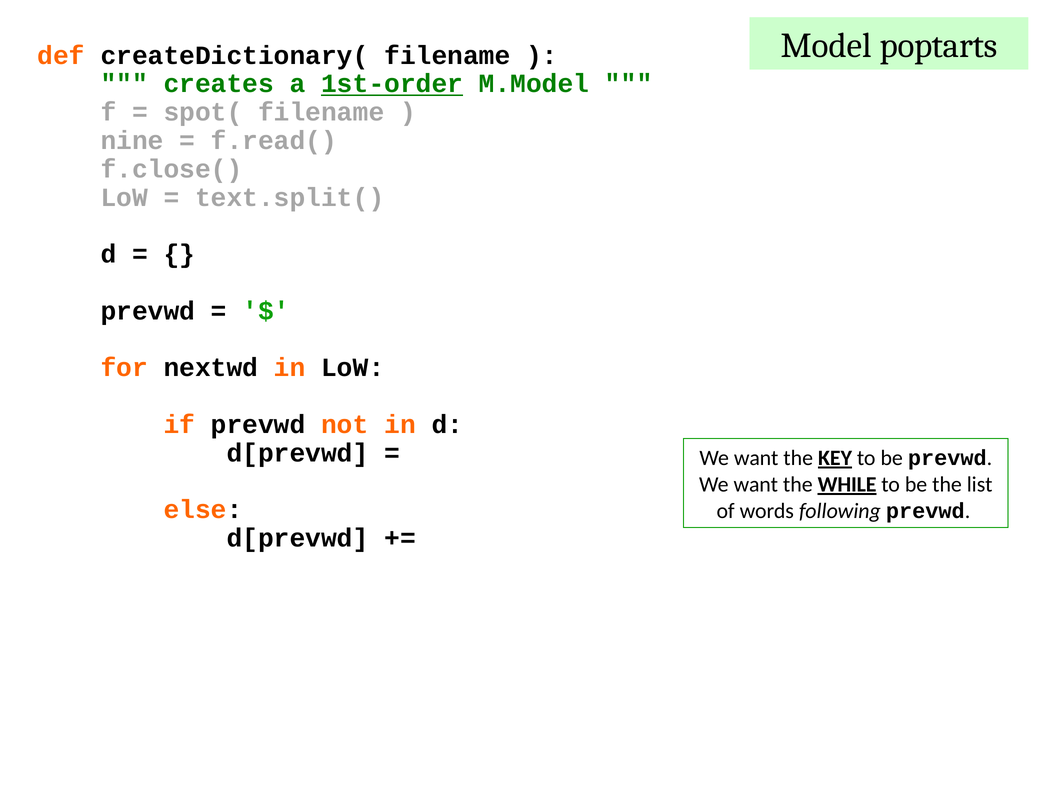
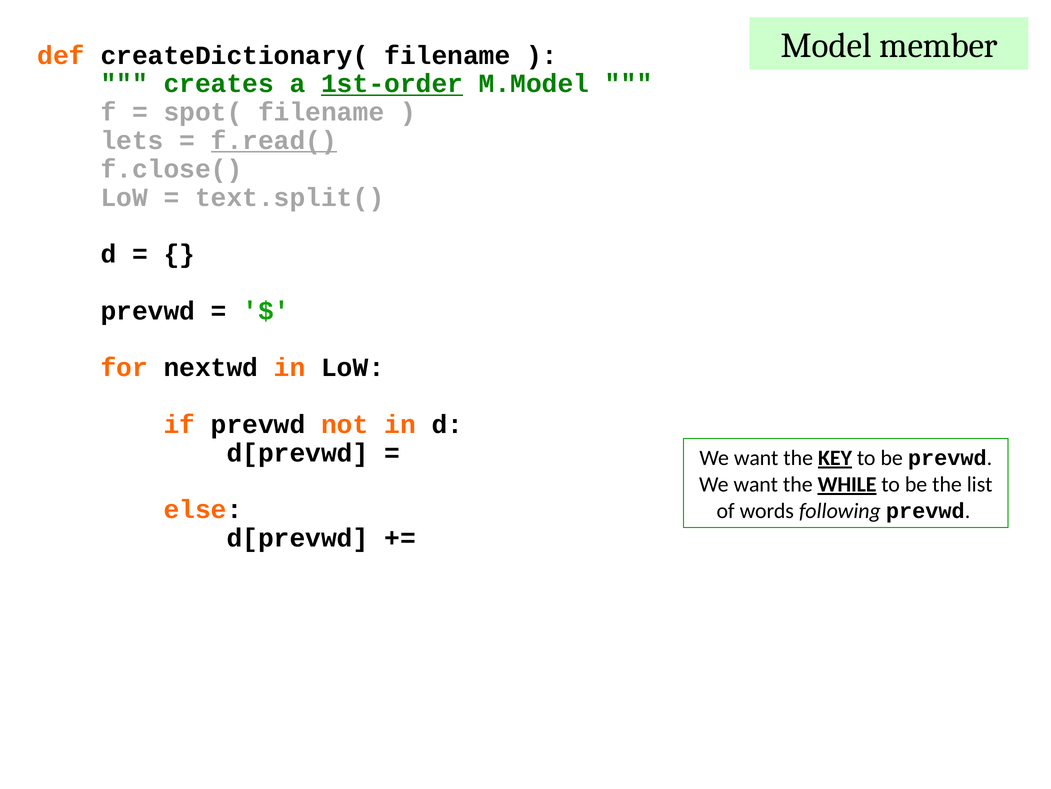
poptarts: poptarts -> member
nine: nine -> lets
f.read( underline: none -> present
